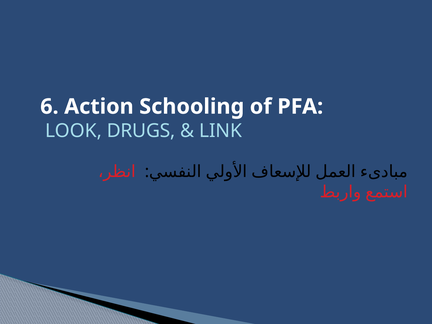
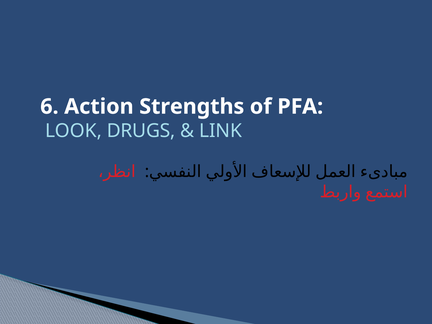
Schooling: Schooling -> Strengths
